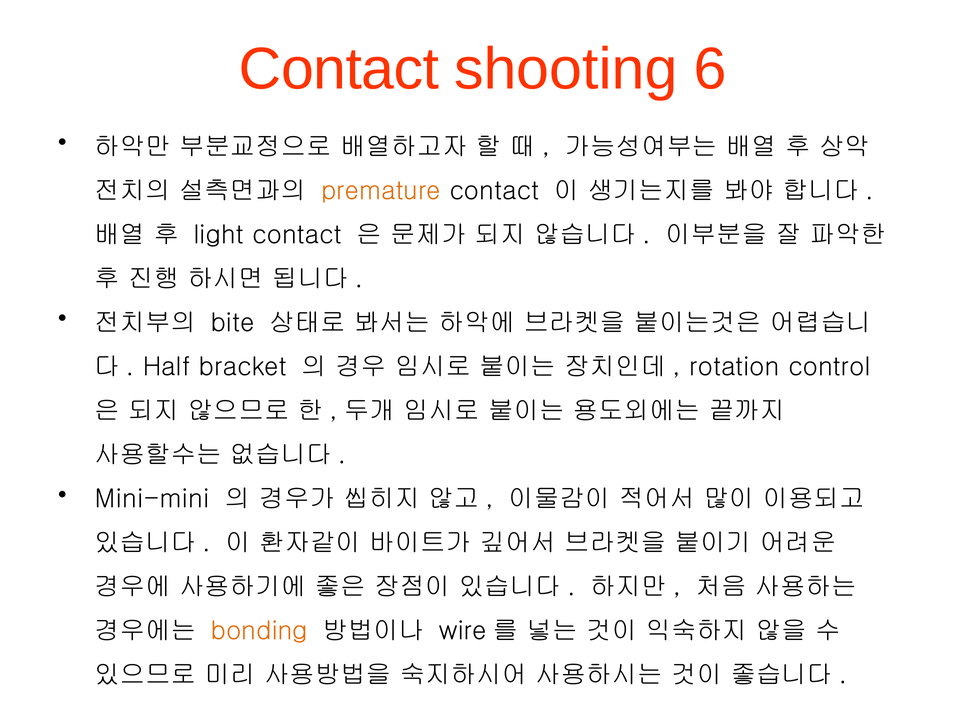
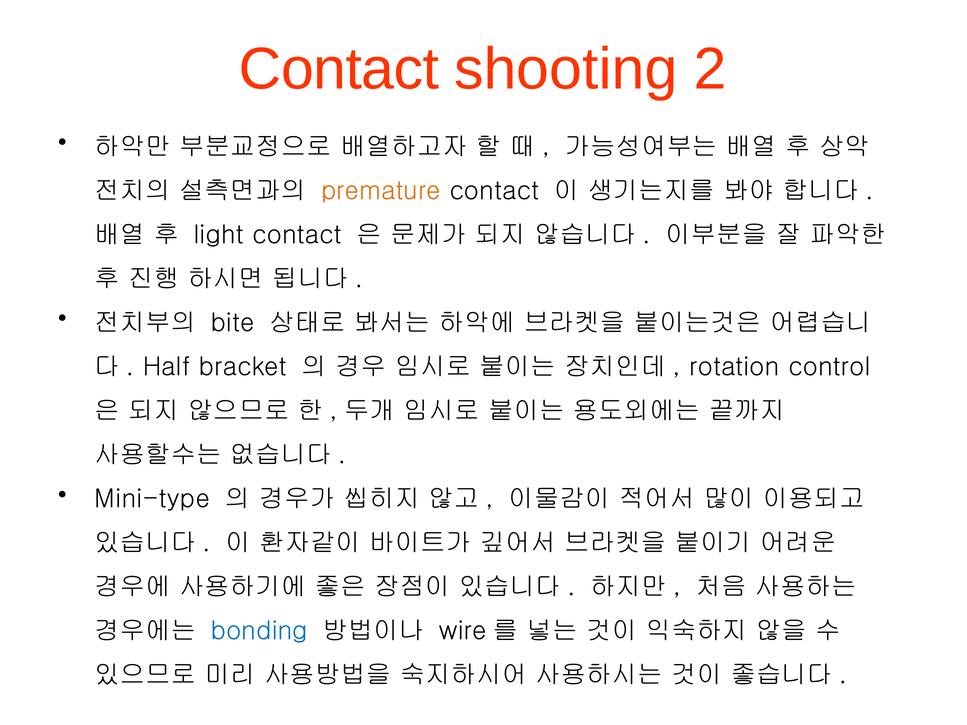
6: 6 -> 2
Mini-mini: Mini-mini -> Mini-type
bonding colour: orange -> blue
